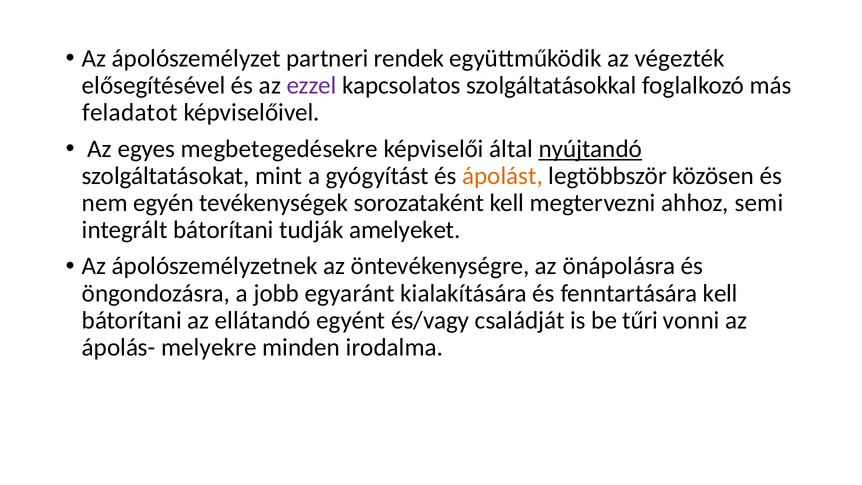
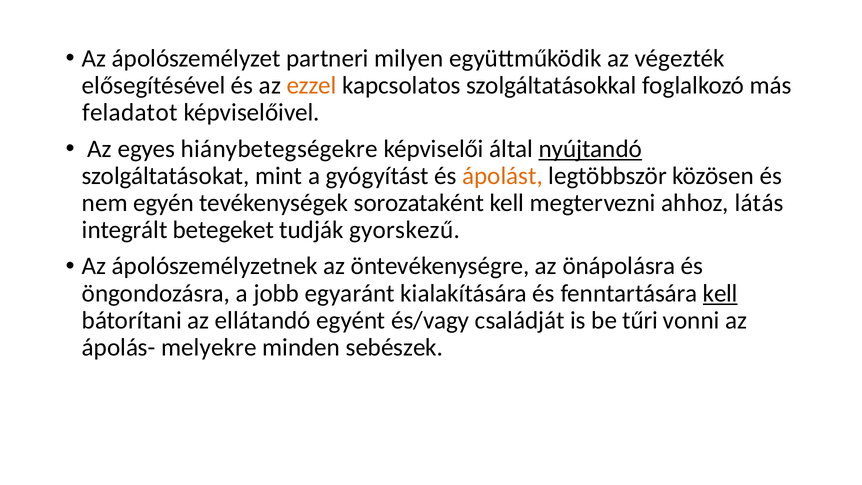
rendek: rendek -> milyen
ezzel colour: purple -> orange
megbetegedésekre: megbetegedésekre -> hiánybetegségekre
semi: semi -> látás
integrált bátorítani: bátorítani -> betegeket
amelyeket: amelyeket -> gyorskezű
kell at (720, 293) underline: none -> present
irodalma: irodalma -> sebészek
